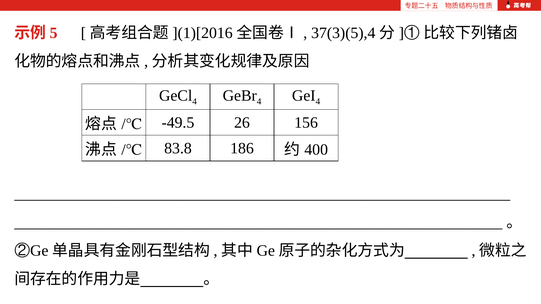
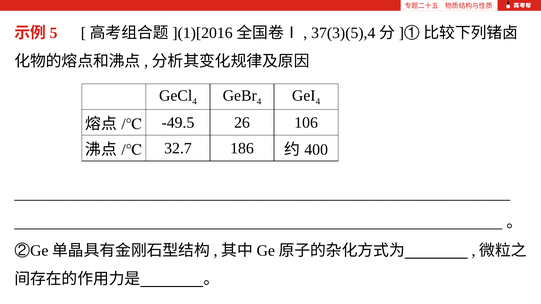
156: 156 -> 106
83.8: 83.8 -> 32.7
